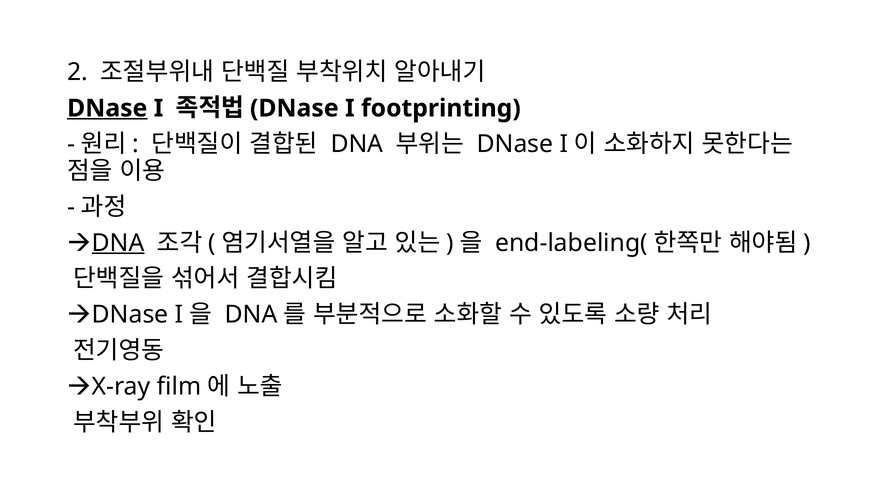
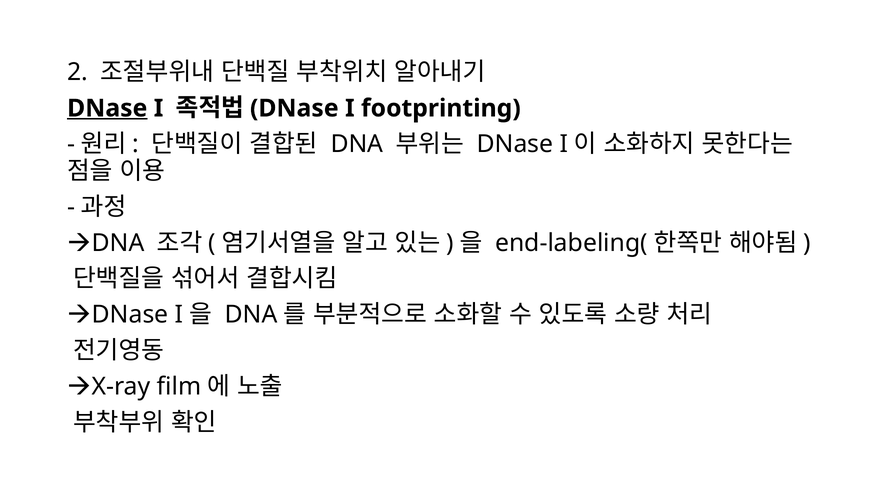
DNA at (118, 243) underline: present -> none
